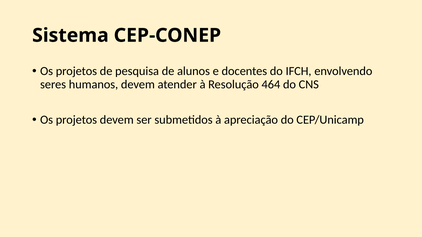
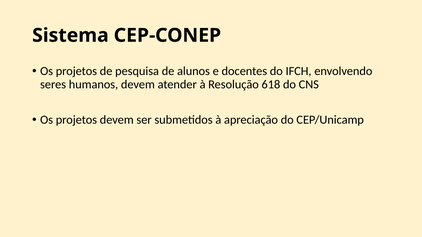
464: 464 -> 618
